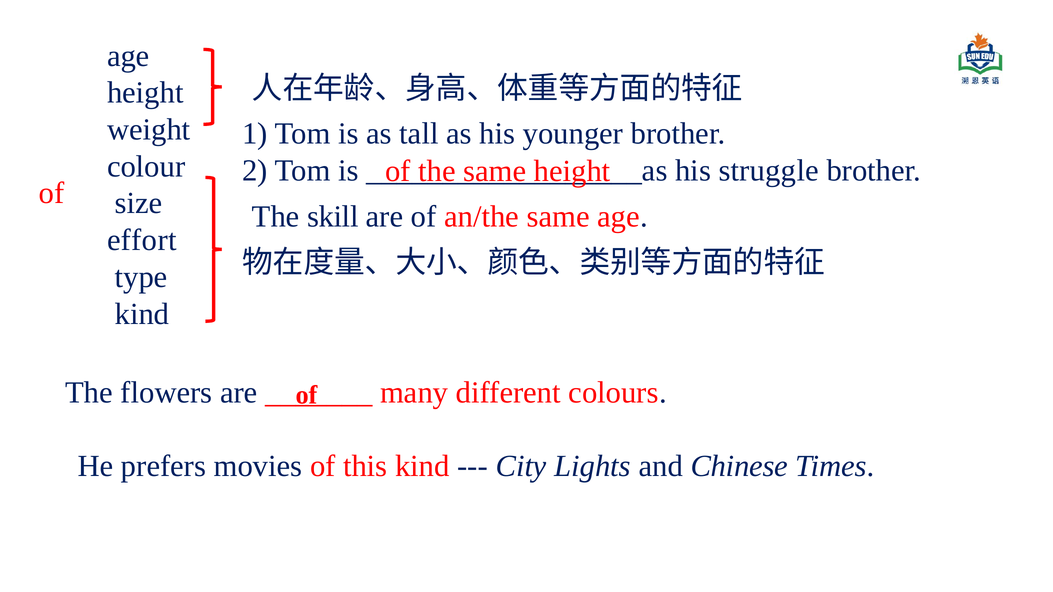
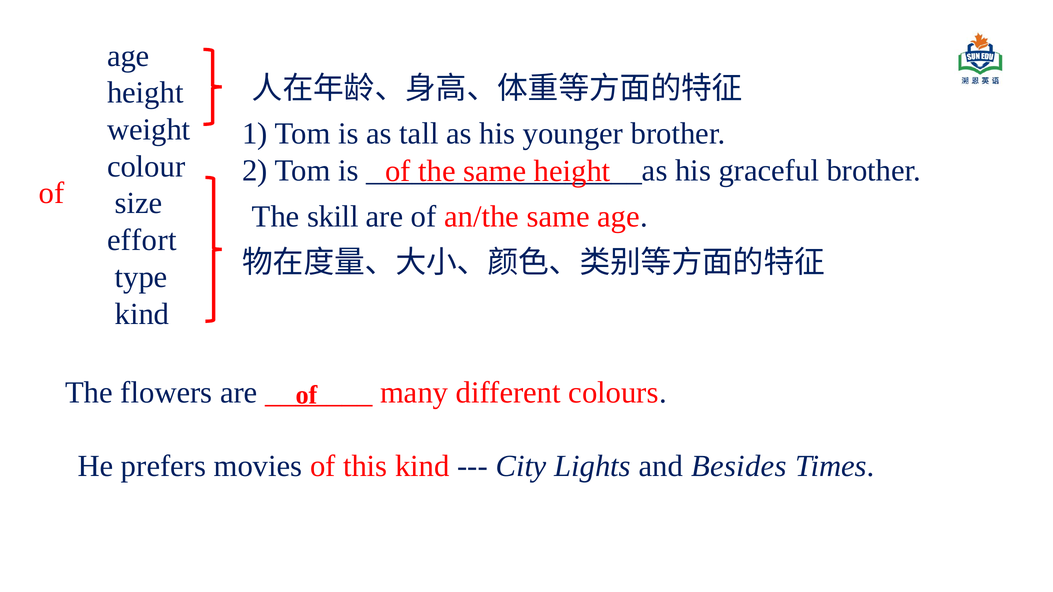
struggle: struggle -> graceful
Chinese: Chinese -> Besides
